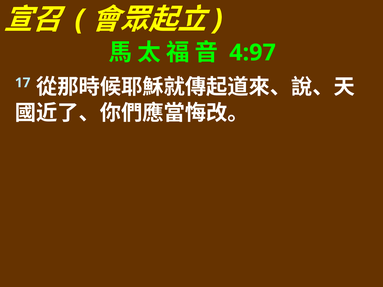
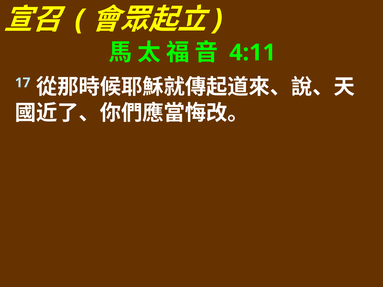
4:97: 4:97 -> 4:11
